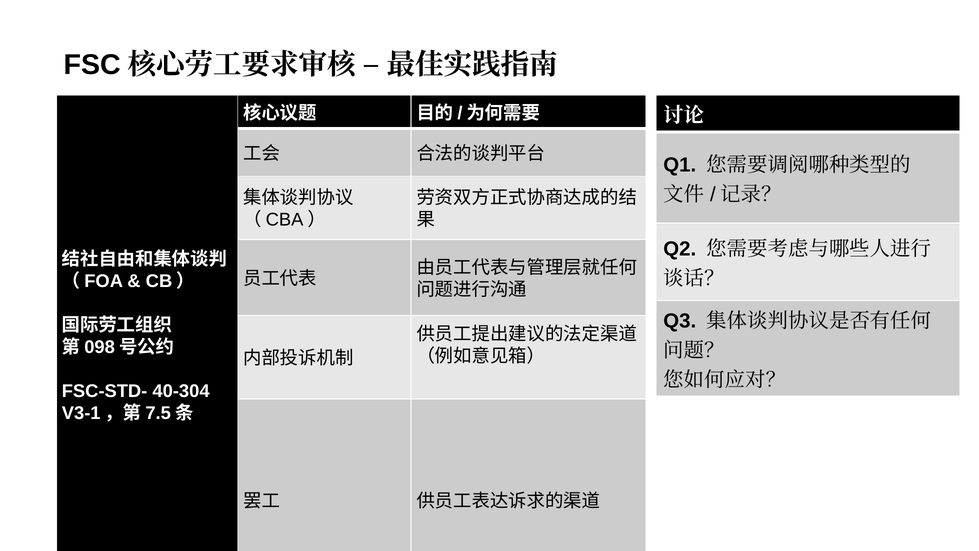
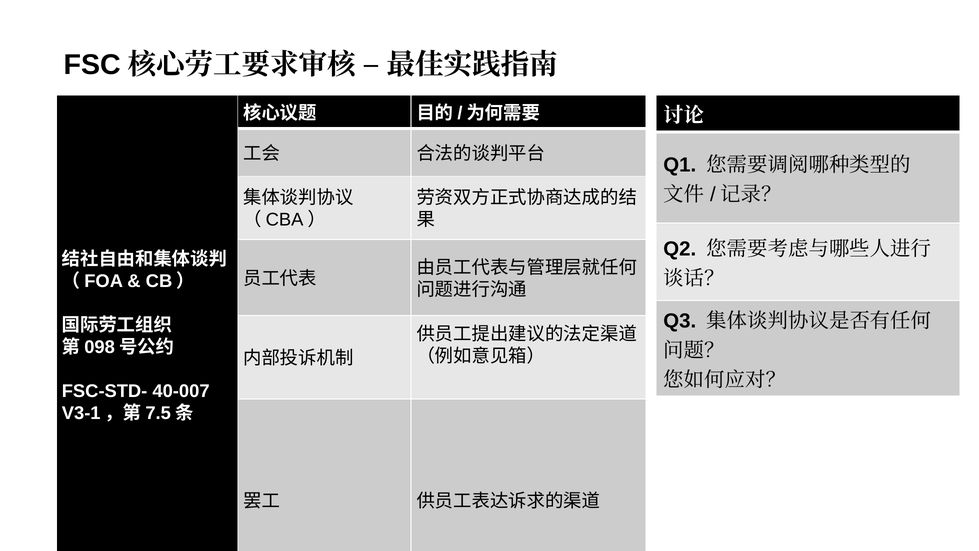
40-304: 40-304 -> 40-007
